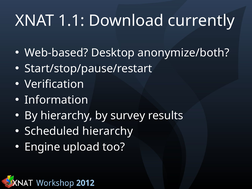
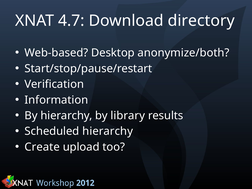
1.1: 1.1 -> 4.7
currently: currently -> directory
survey: survey -> library
Engine: Engine -> Create
